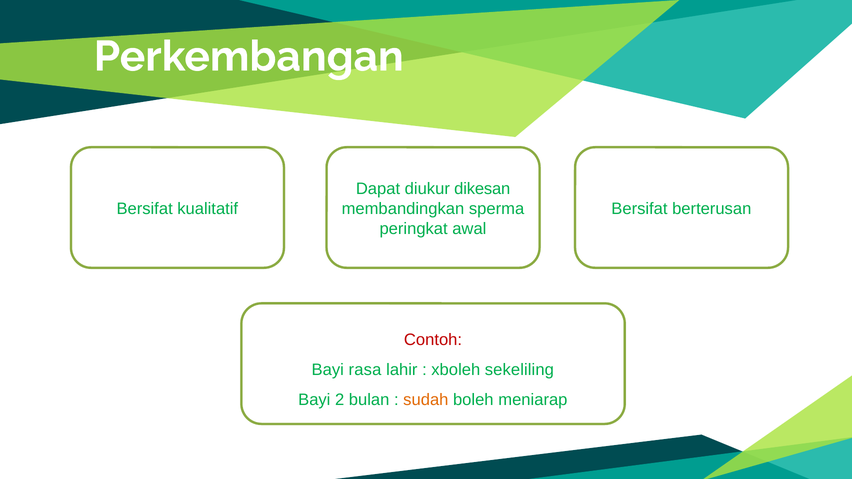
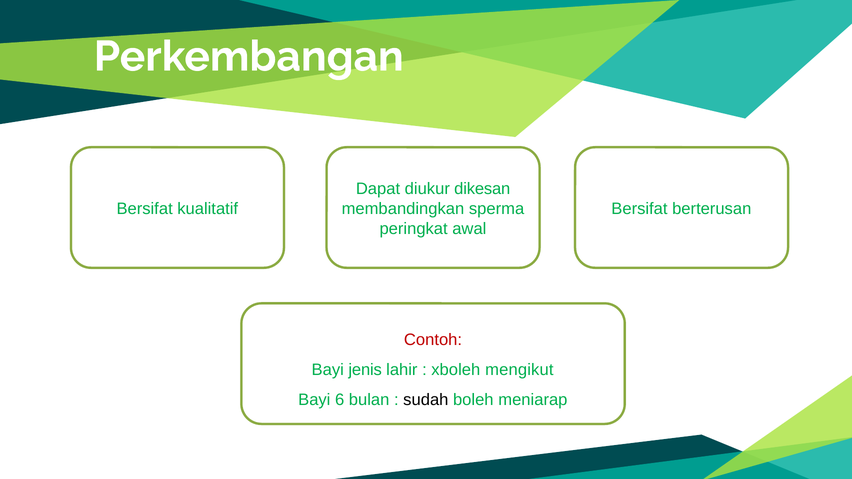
rasa: rasa -> jenis
sekeliling: sekeliling -> mengikut
2: 2 -> 6
sudah colour: orange -> black
